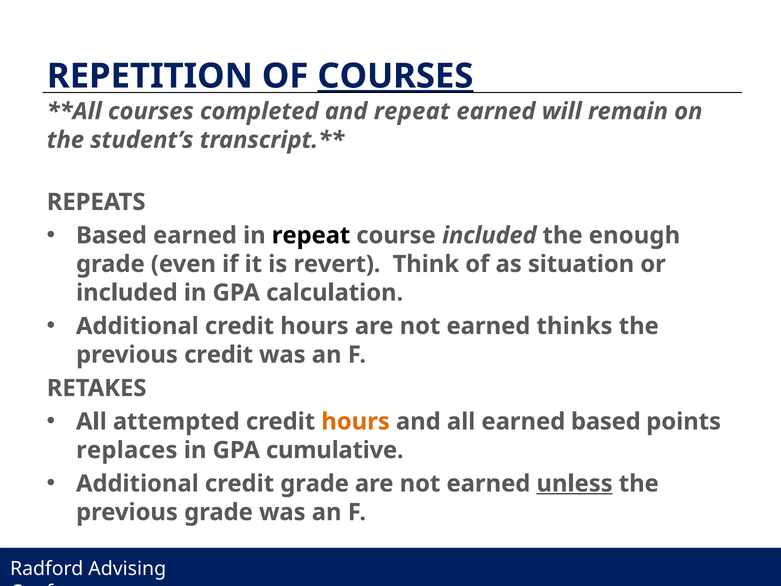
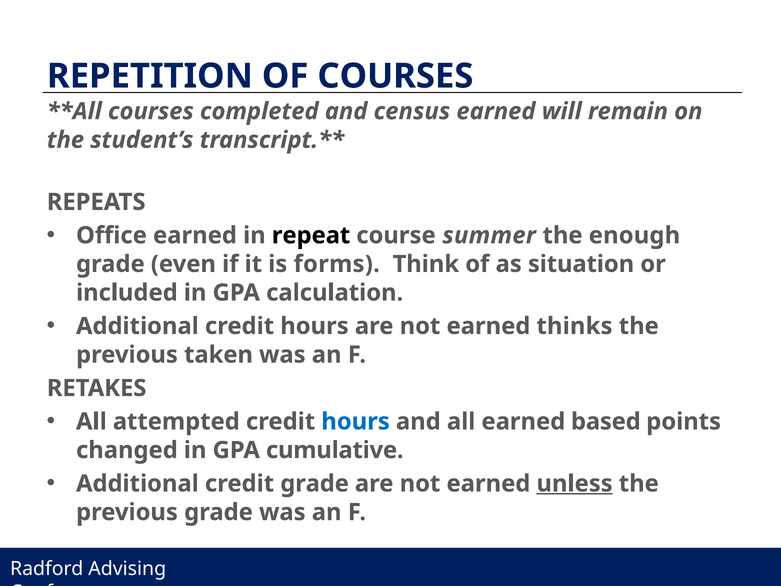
COURSES at (395, 76) underline: present -> none
and repeat: repeat -> census
Based at (112, 235): Based -> Office
course included: included -> summer
revert: revert -> forms
previous credit: credit -> taken
hours at (356, 421) colour: orange -> blue
replaces: replaces -> changed
